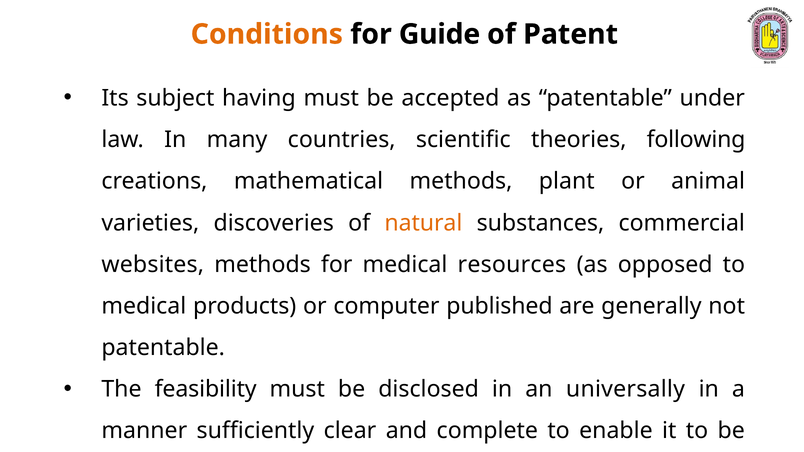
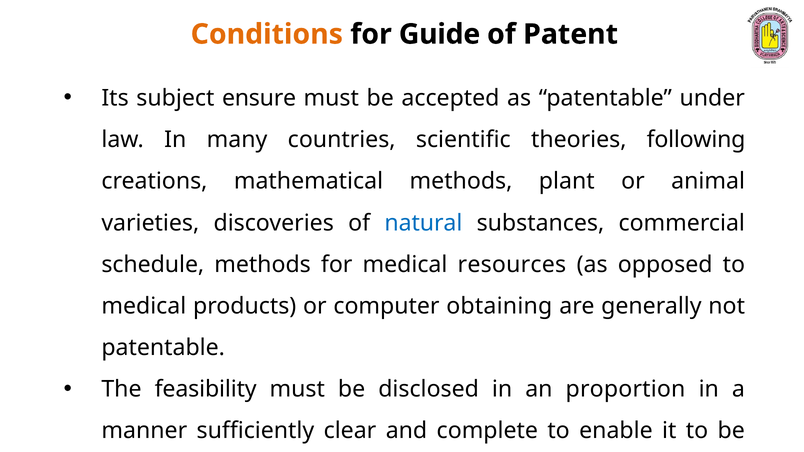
having: having -> ensure
natural colour: orange -> blue
websites: websites -> schedule
published: published -> obtaining
universally: universally -> proportion
